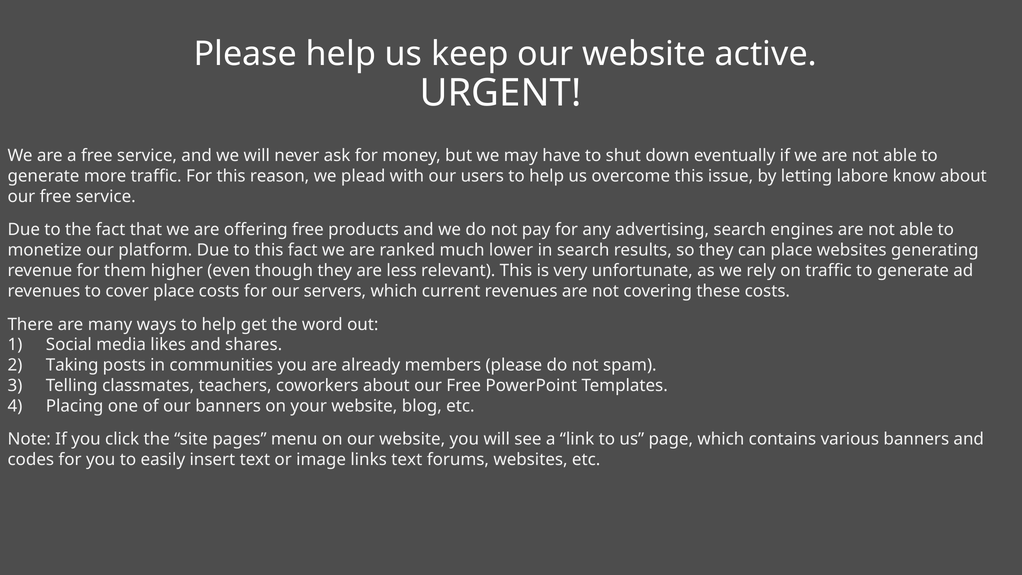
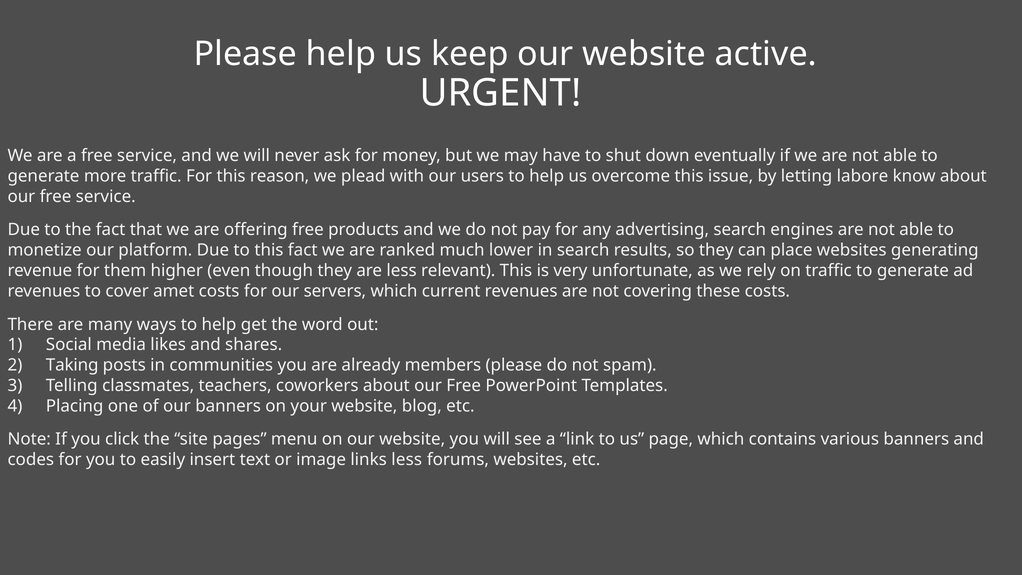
cover place: place -> amet
links text: text -> less
